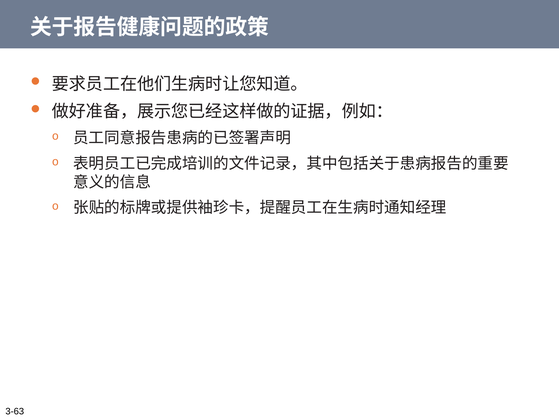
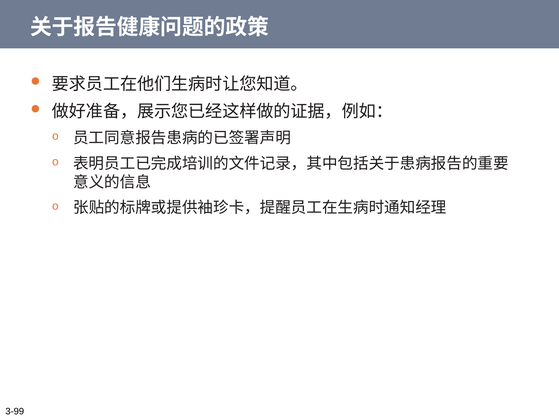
3-63: 3-63 -> 3-99
